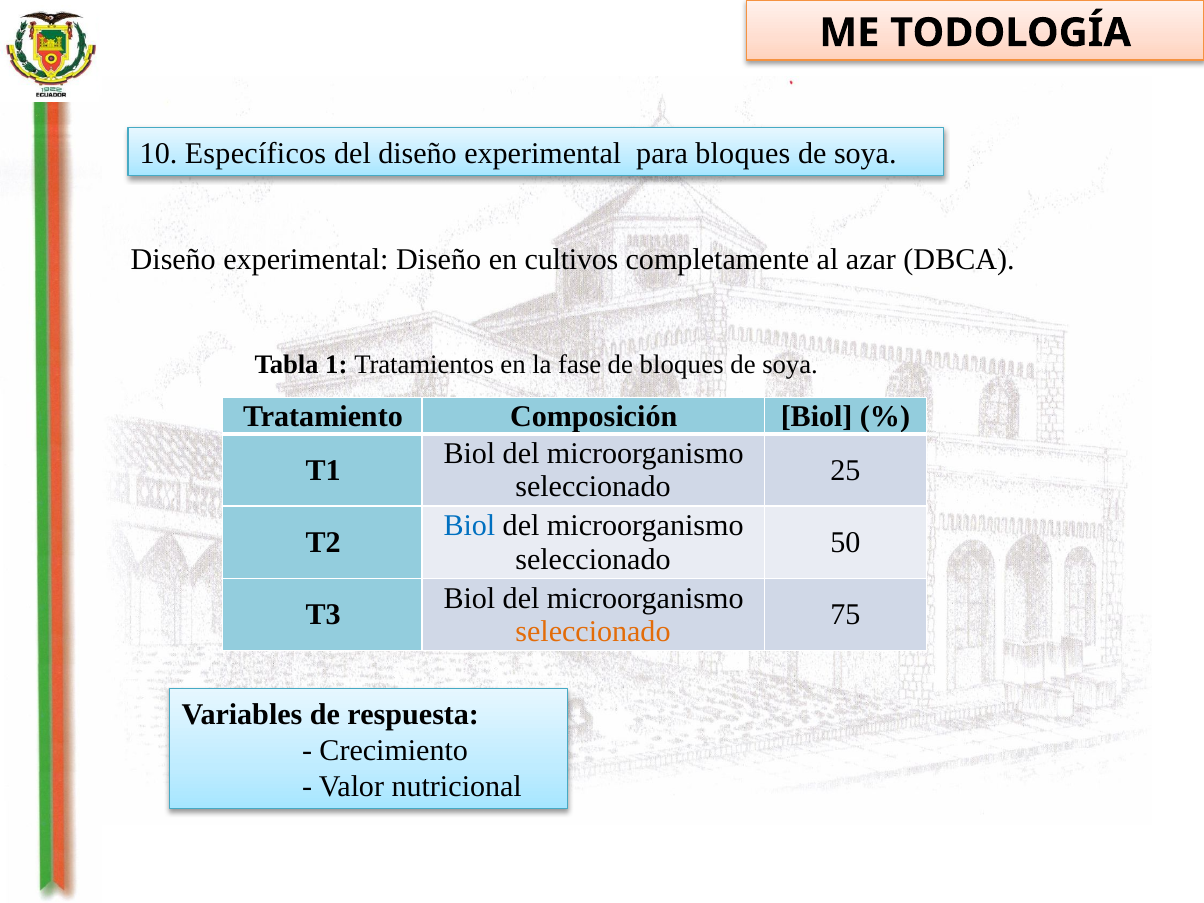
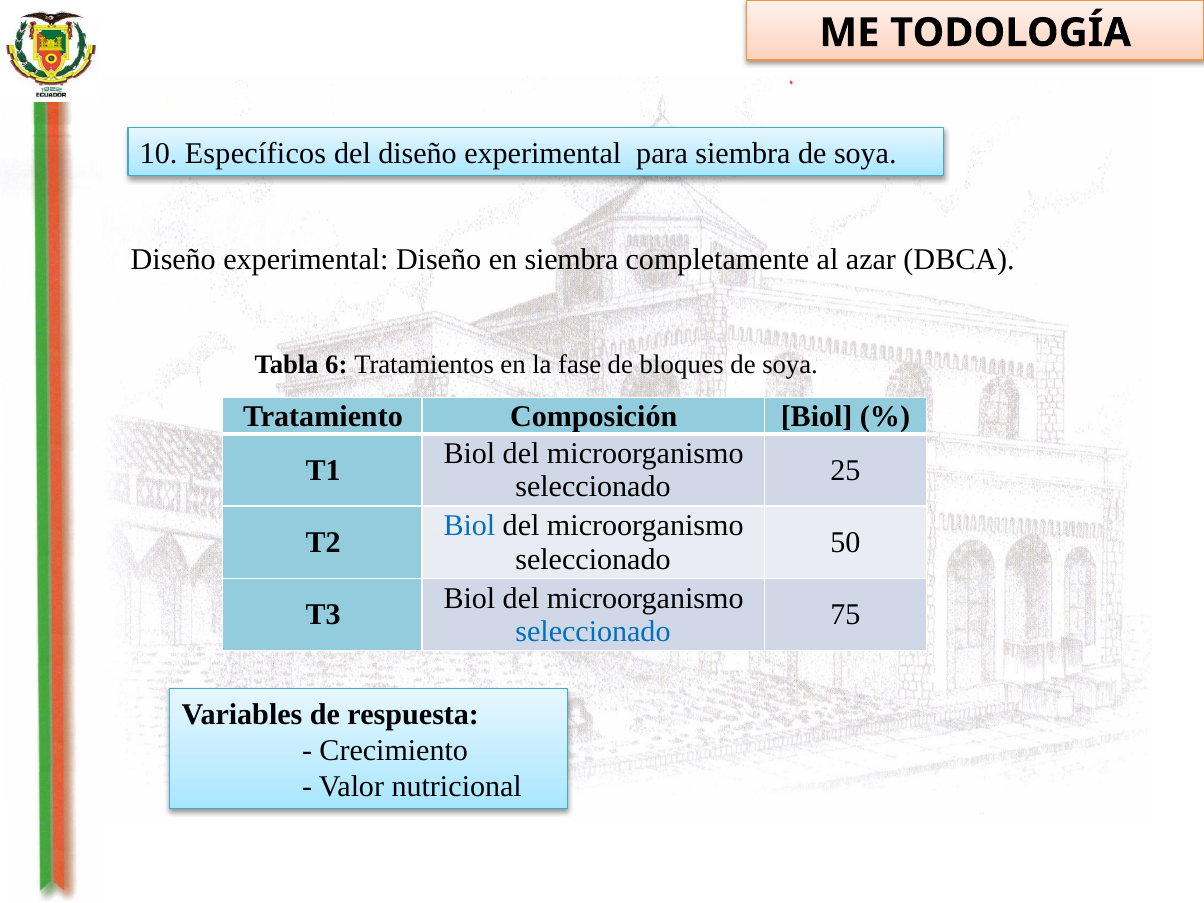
para bloques: bloques -> siembra
en cultivos: cultivos -> siembra
1: 1 -> 6
seleccionado at (593, 632) colour: orange -> blue
